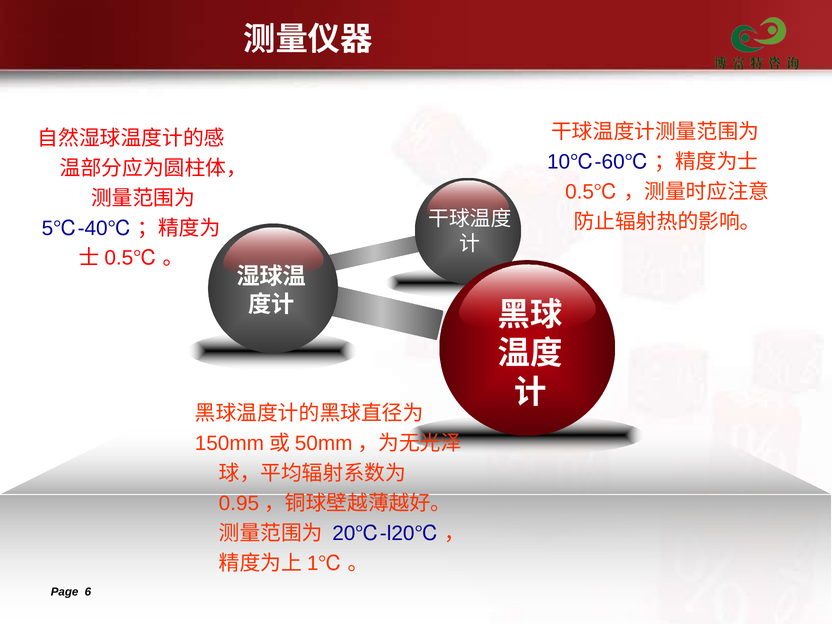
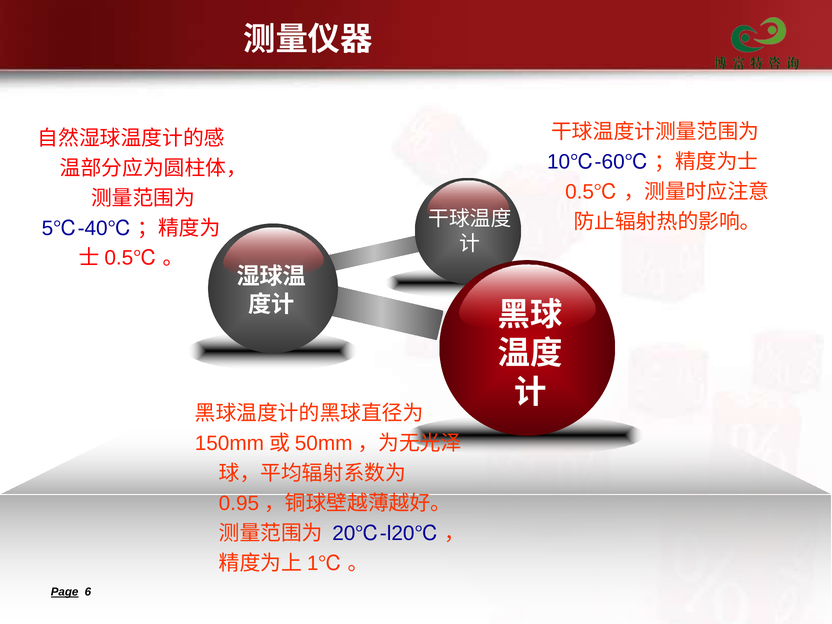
Page underline: none -> present
